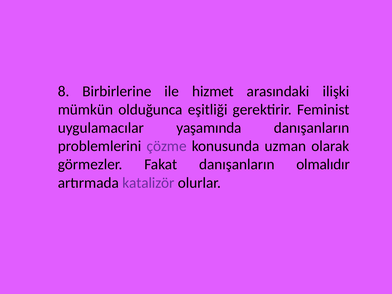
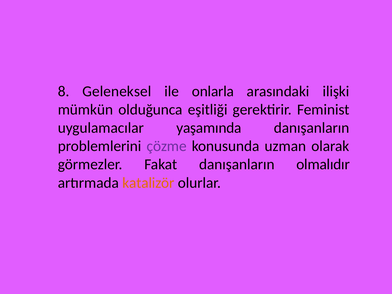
Birbirlerine: Birbirlerine -> Geleneksel
hizmet: hizmet -> onlarla
katalizör colour: purple -> orange
